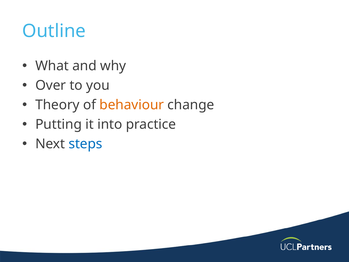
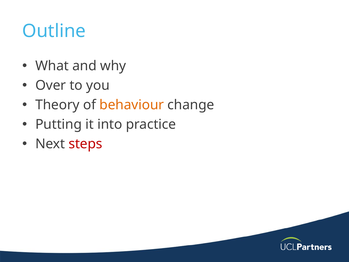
steps colour: blue -> red
